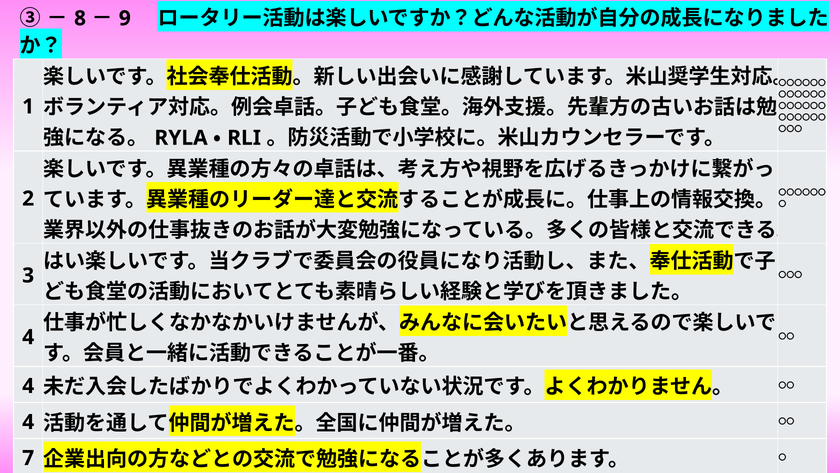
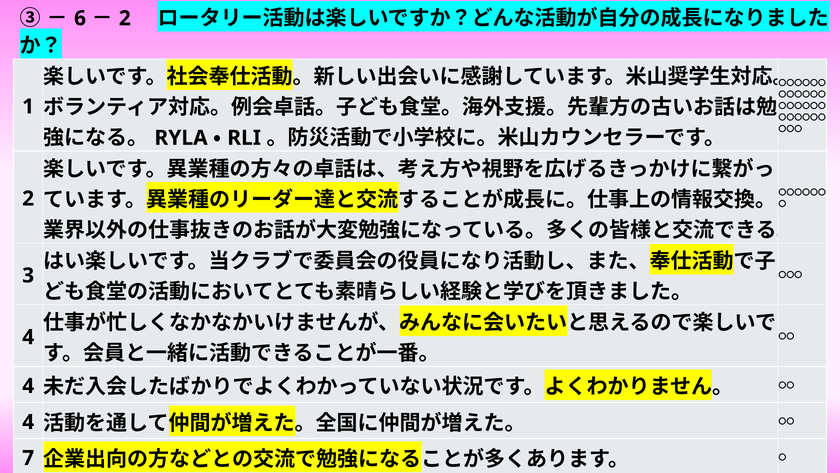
8: 8 -> 6
9 at (125, 18): 9 -> 2
